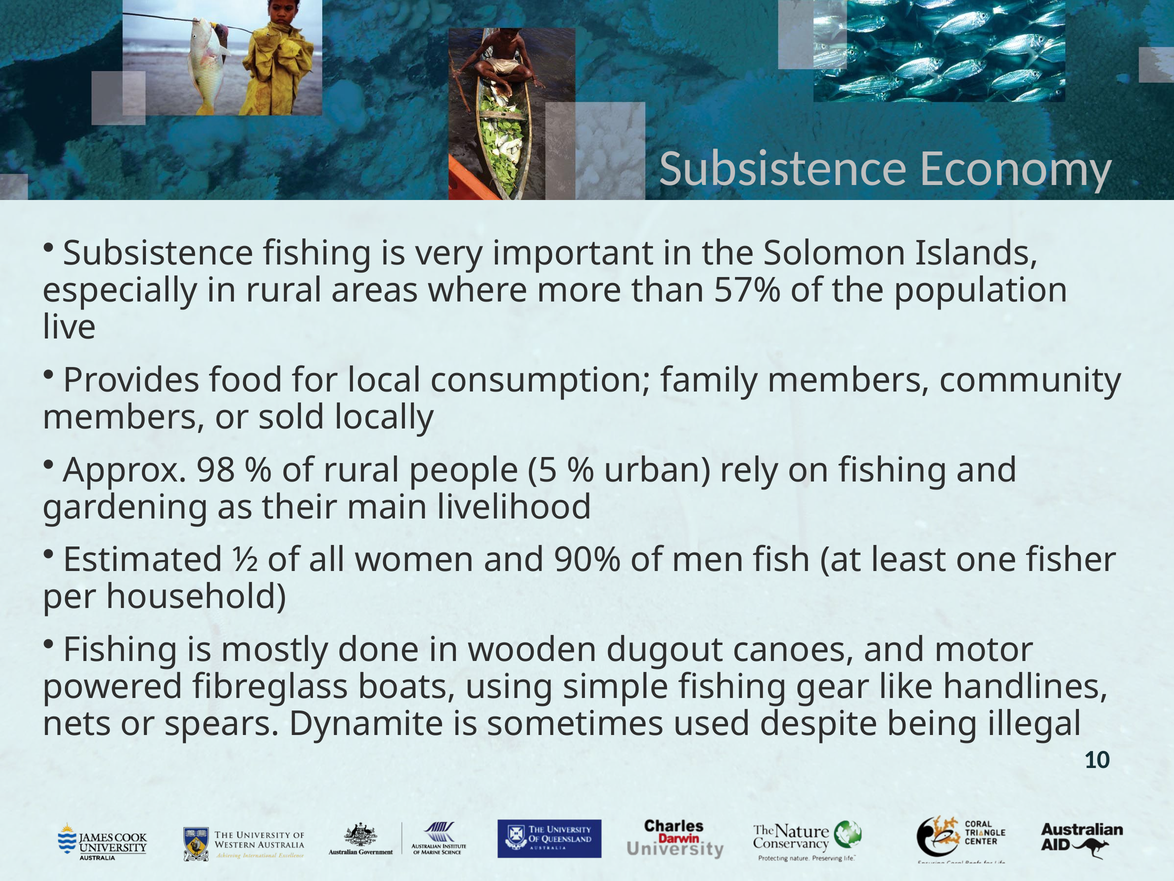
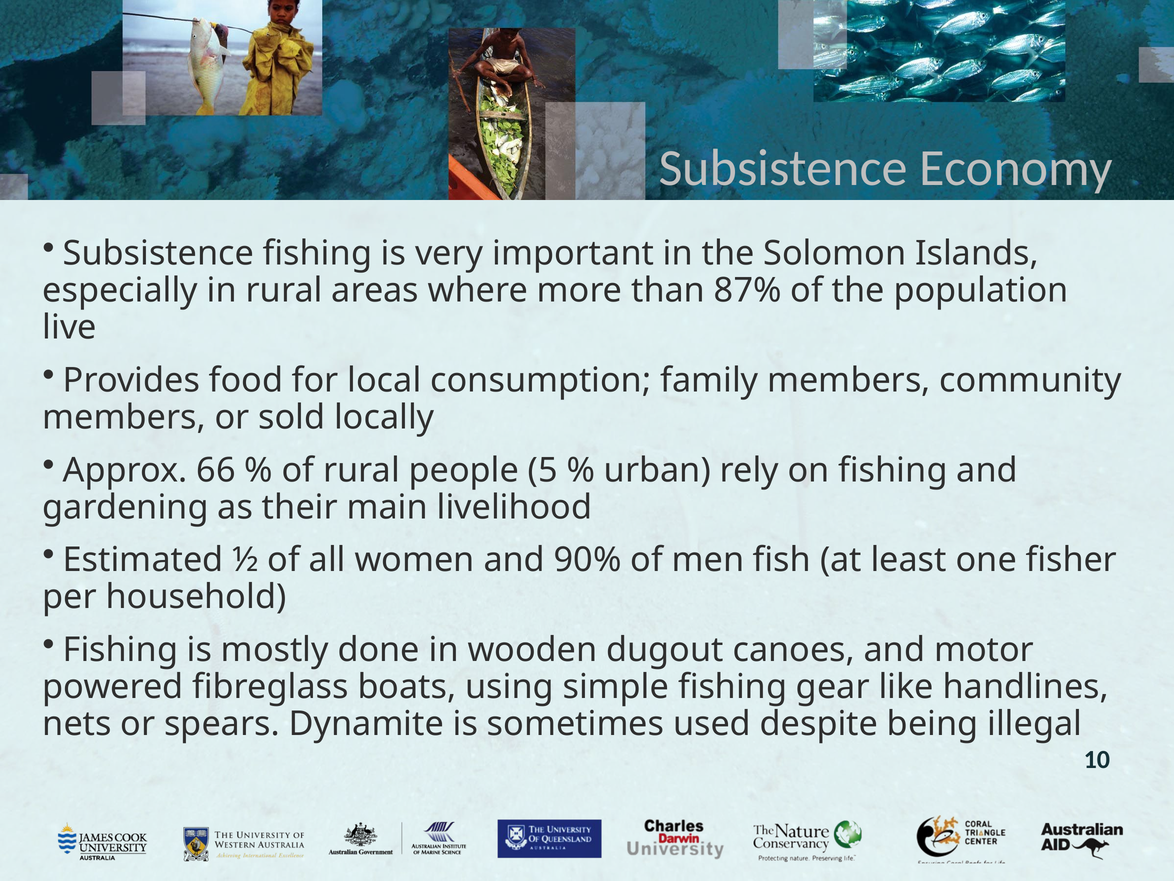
57%: 57% -> 87%
98: 98 -> 66
